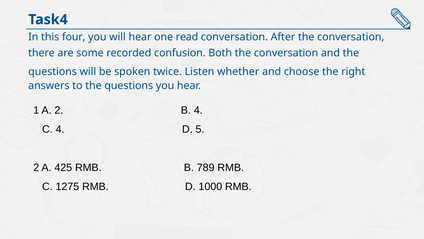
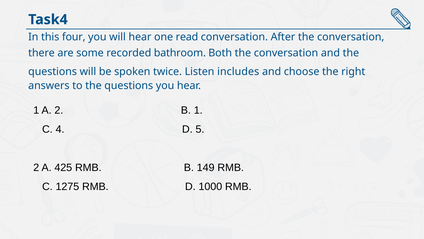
confusion: confusion -> bathroom
whether: whether -> includes
B 4: 4 -> 1
789: 789 -> 149
